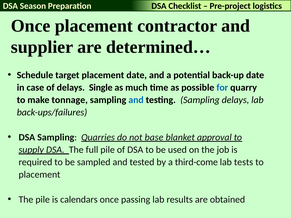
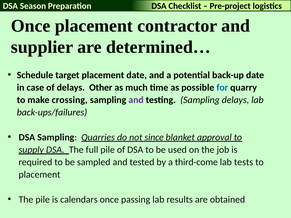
Single: Single -> Other
tonnage: tonnage -> crossing
and at (136, 100) colour: blue -> purple
base: base -> since
